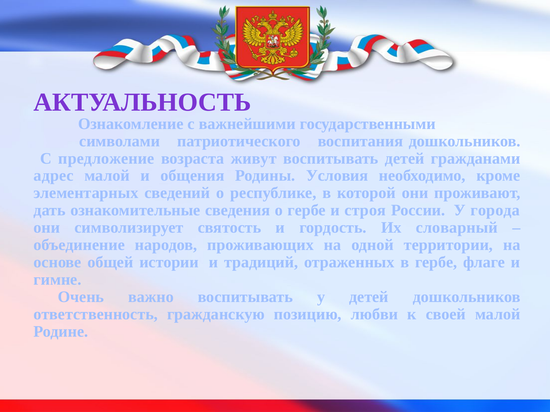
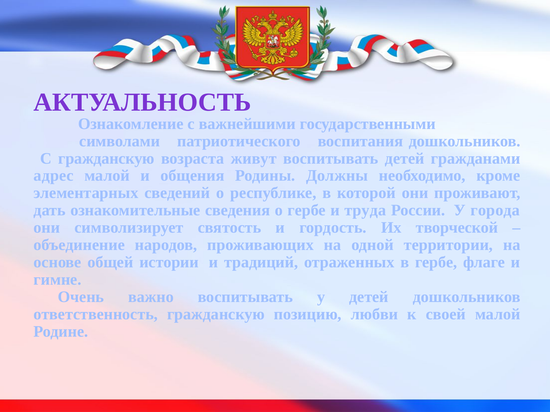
С предложение: предложение -> гражданскую
Условия: Условия -> Должны
строя: строя -> труда
словарный: словарный -> творческой
